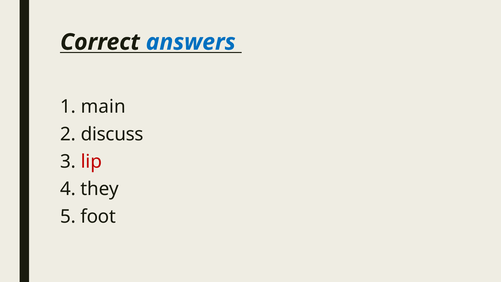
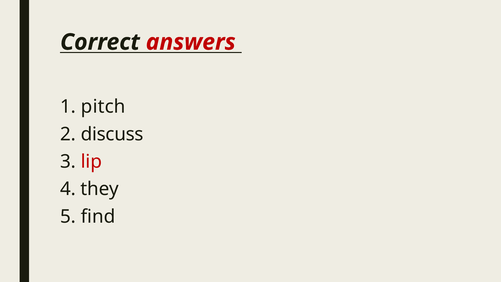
answers colour: blue -> red
main: main -> pitch
foot: foot -> find
